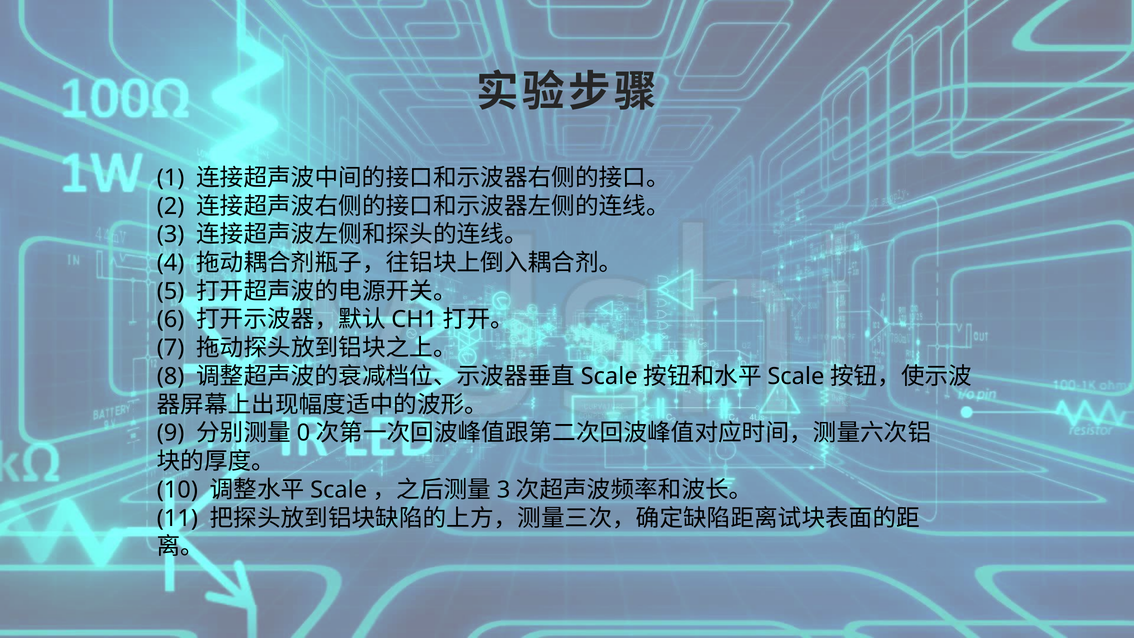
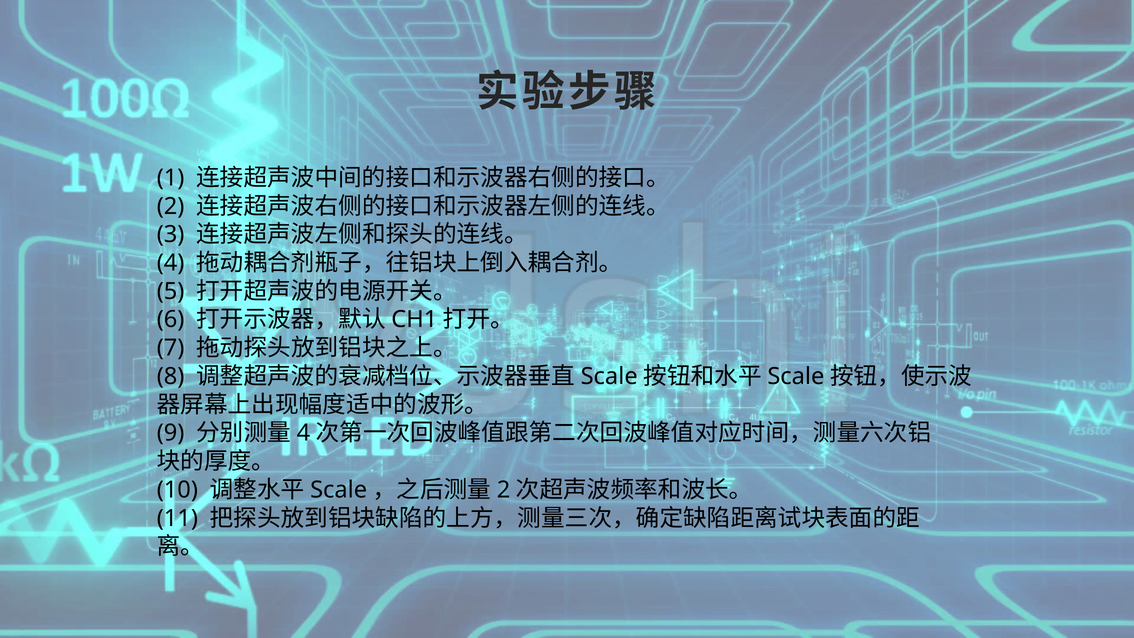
0 at (303, 433): 0 -> 4
3 at (504, 490): 3 -> 2
